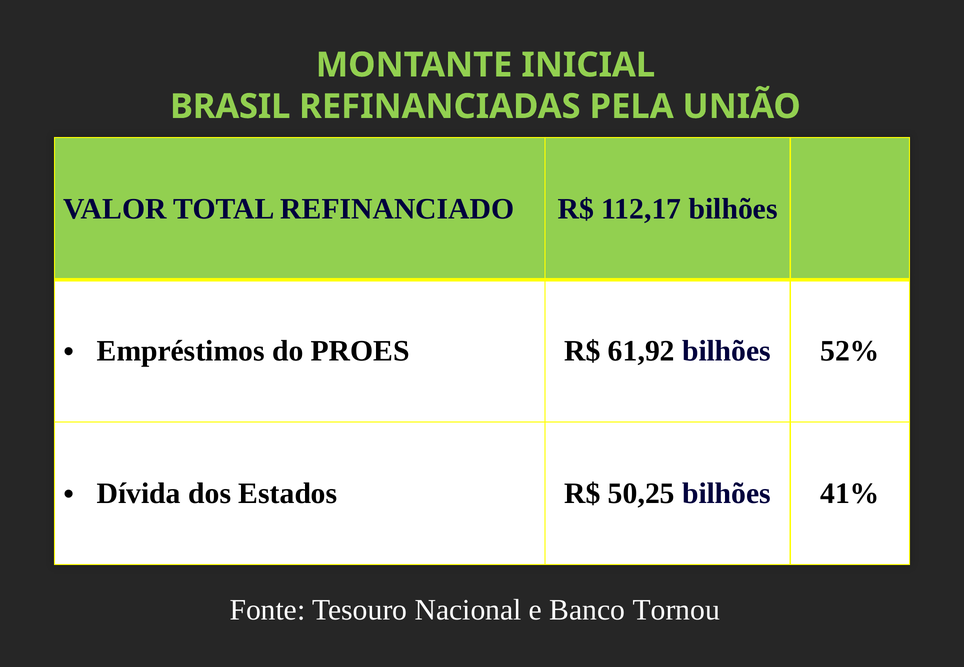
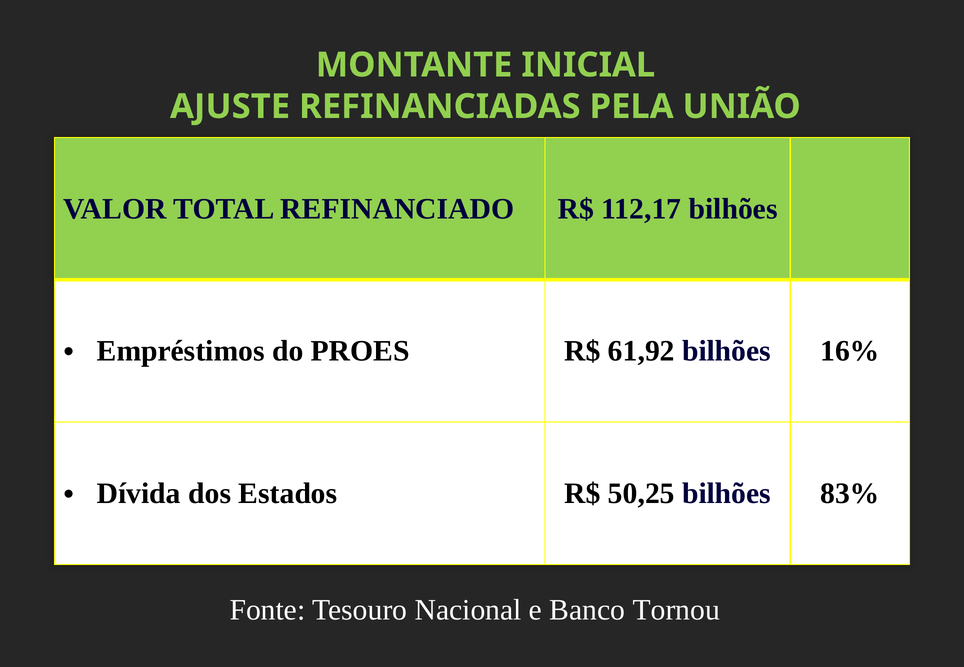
BRASIL: BRASIL -> AJUSTE
52%: 52% -> 16%
41%: 41% -> 83%
